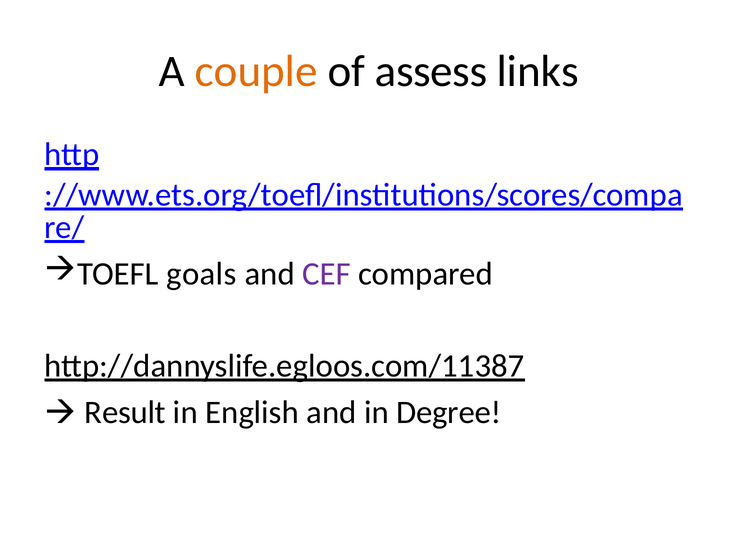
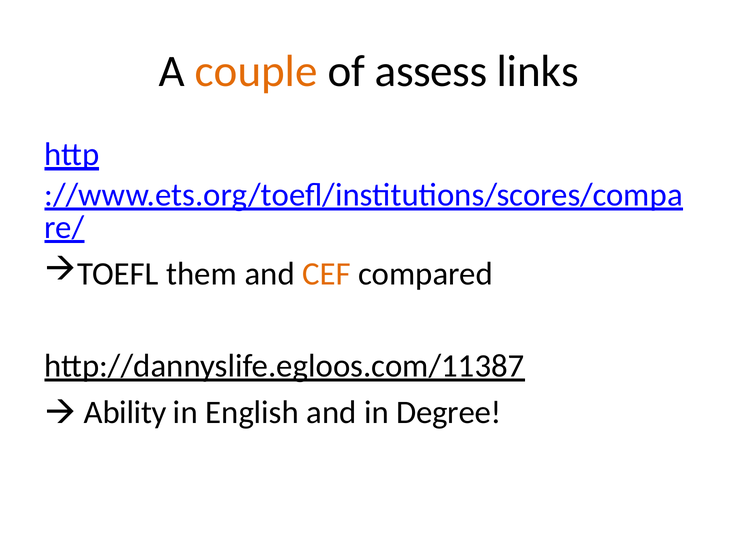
goals: goals -> them
CEF colour: purple -> orange
Result: Result -> Ability
